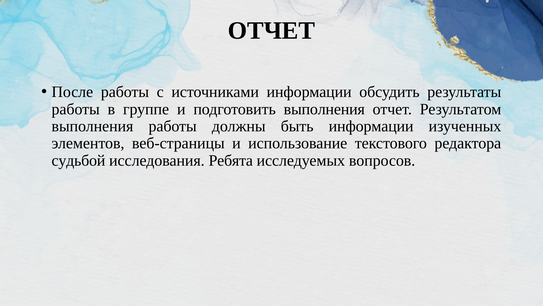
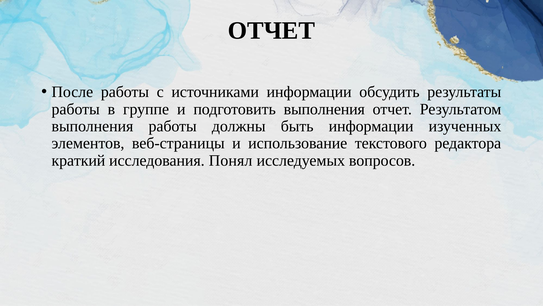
судьбой: судьбой -> краткий
Ребята: Ребята -> Понял
